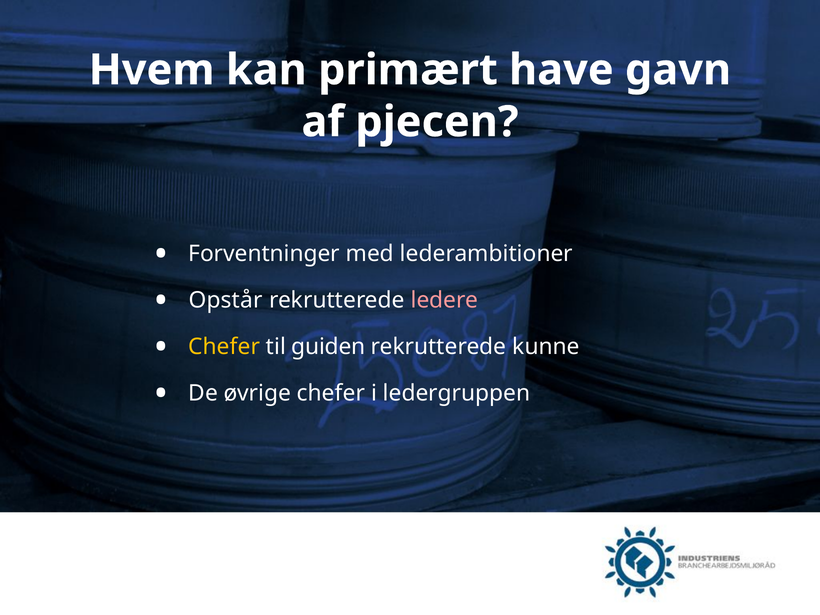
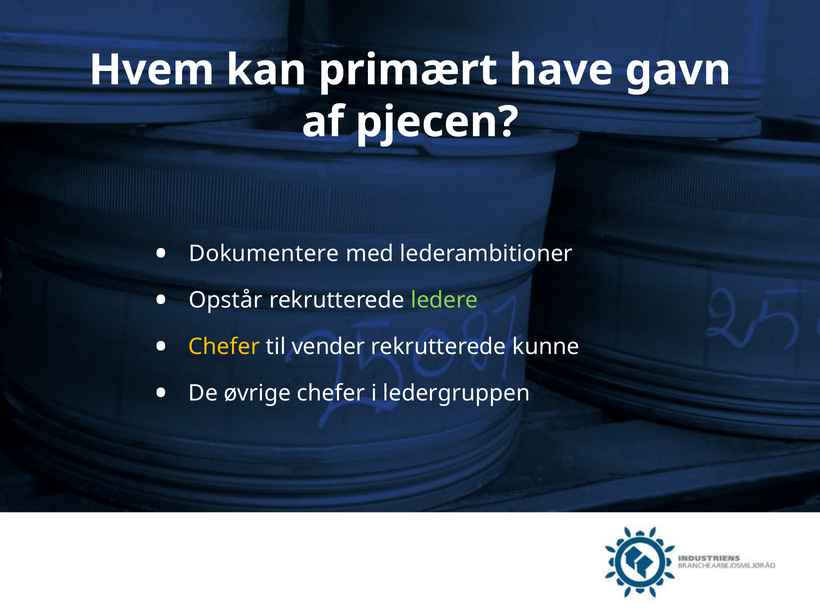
Forventninger: Forventninger -> Dokumentere
ledere colour: pink -> light green
guiden: guiden -> vender
